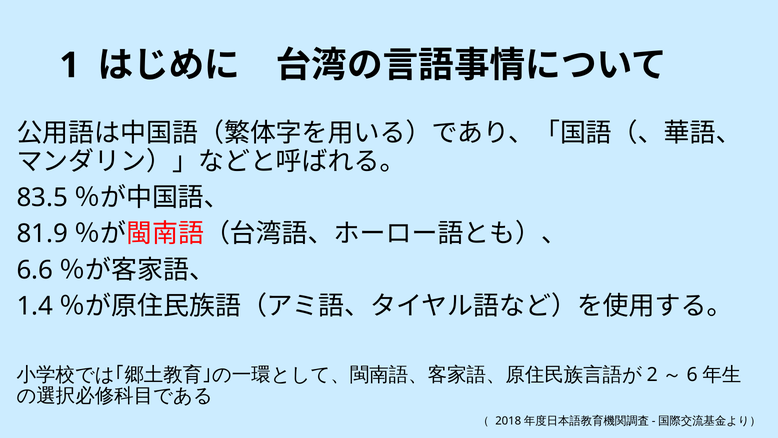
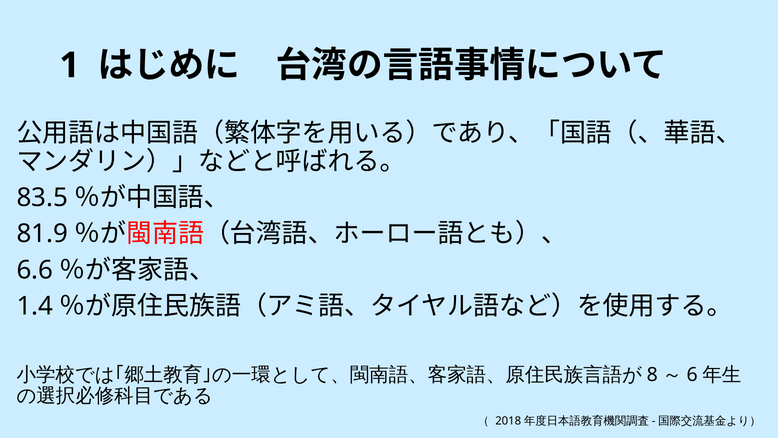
2: 2 -> 8
